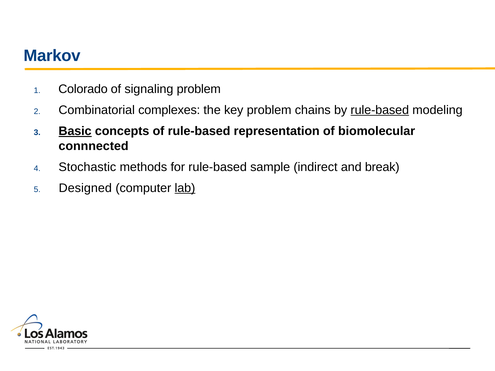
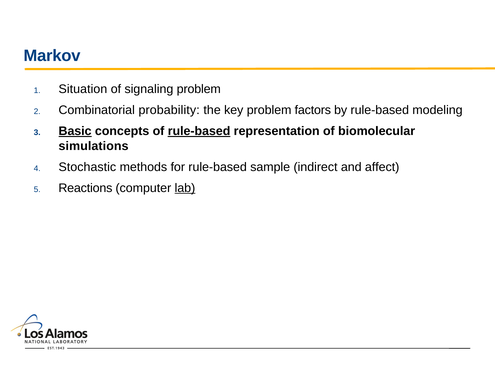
Colorado: Colorado -> Situation
complexes: complexes -> probability
chains: chains -> factors
rule-based at (380, 110) underline: present -> none
rule-based at (199, 131) underline: none -> present
connnected: connnected -> simulations
break: break -> affect
Designed: Designed -> Reactions
